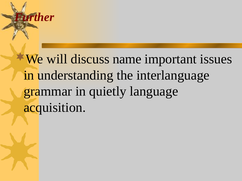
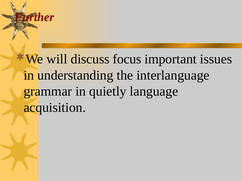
name: name -> focus
